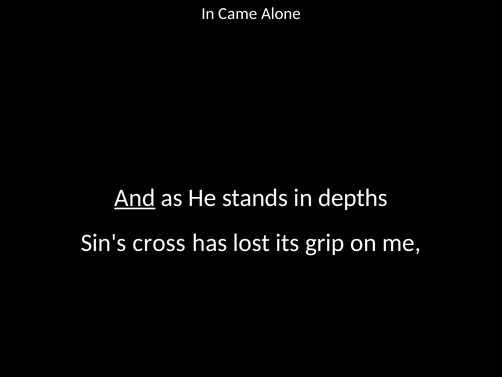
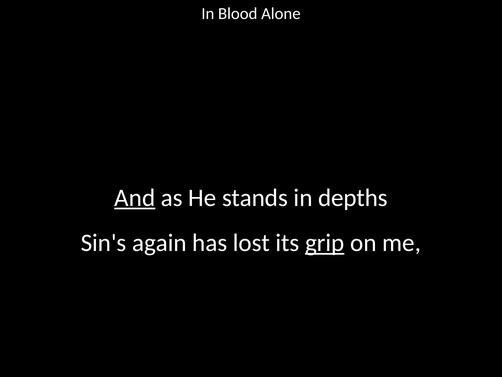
Came: Came -> Blood
cross: cross -> again
grip underline: none -> present
